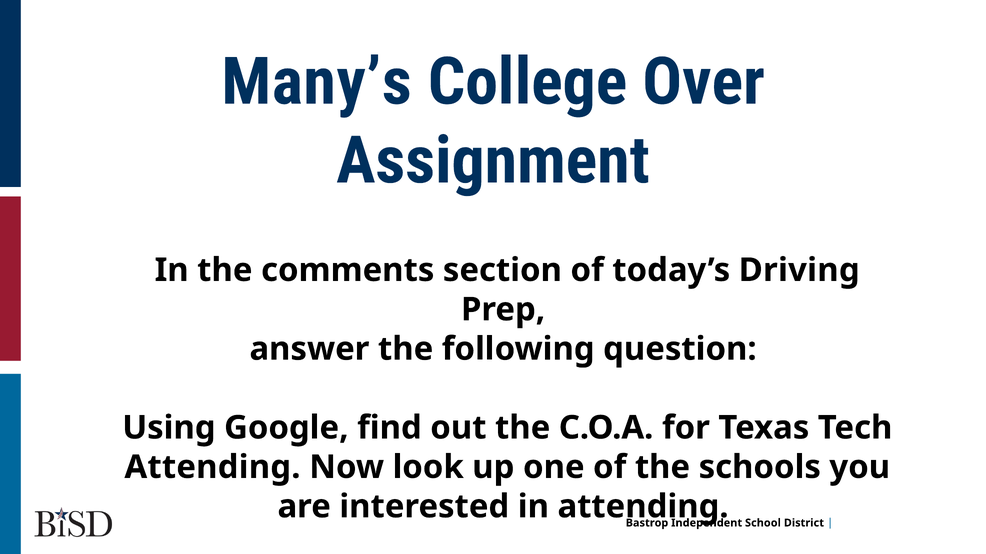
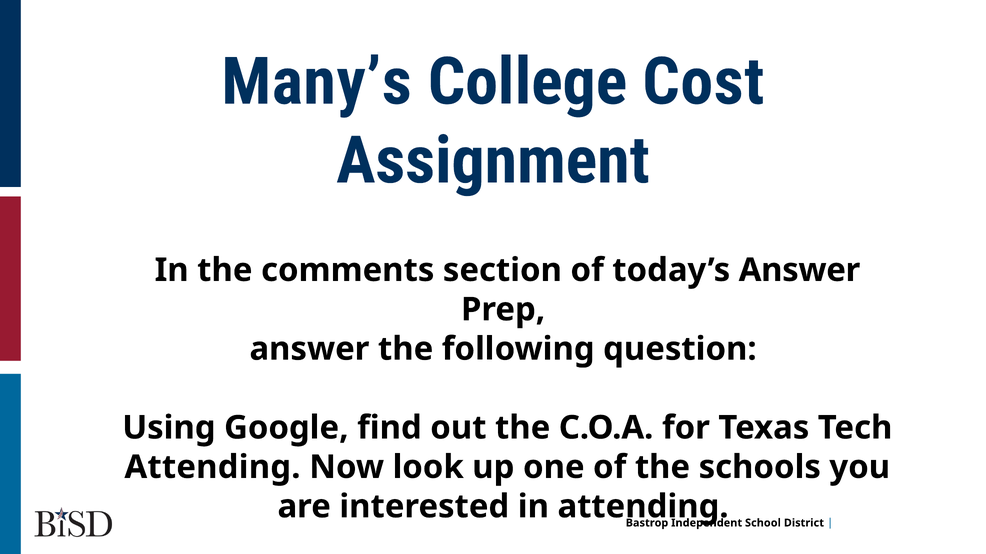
Over: Over -> Cost
today’s Driving: Driving -> Answer
